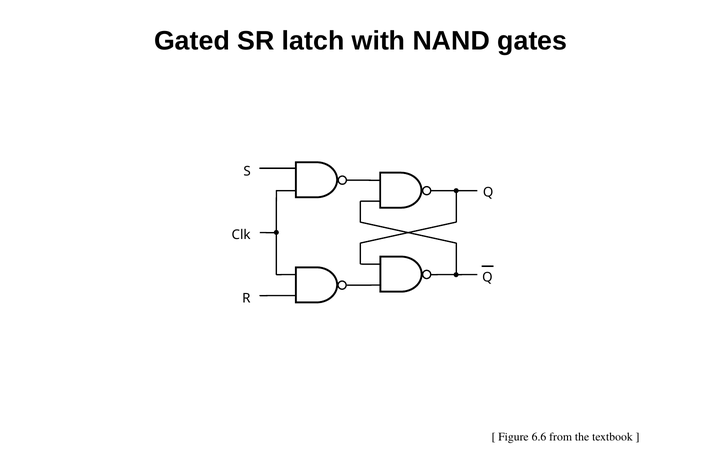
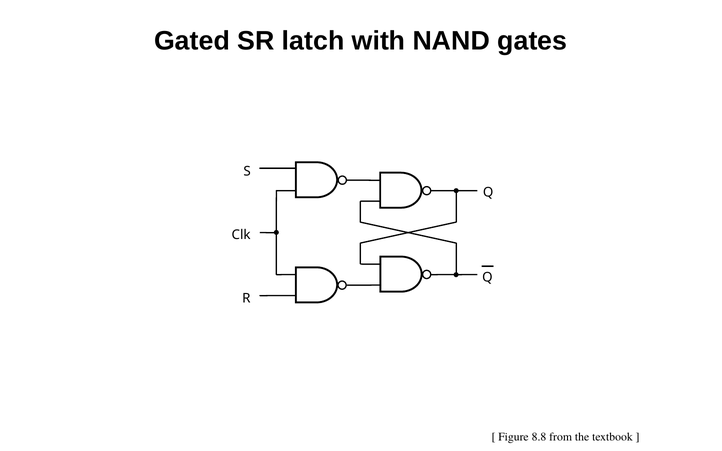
6.6: 6.6 -> 8.8
